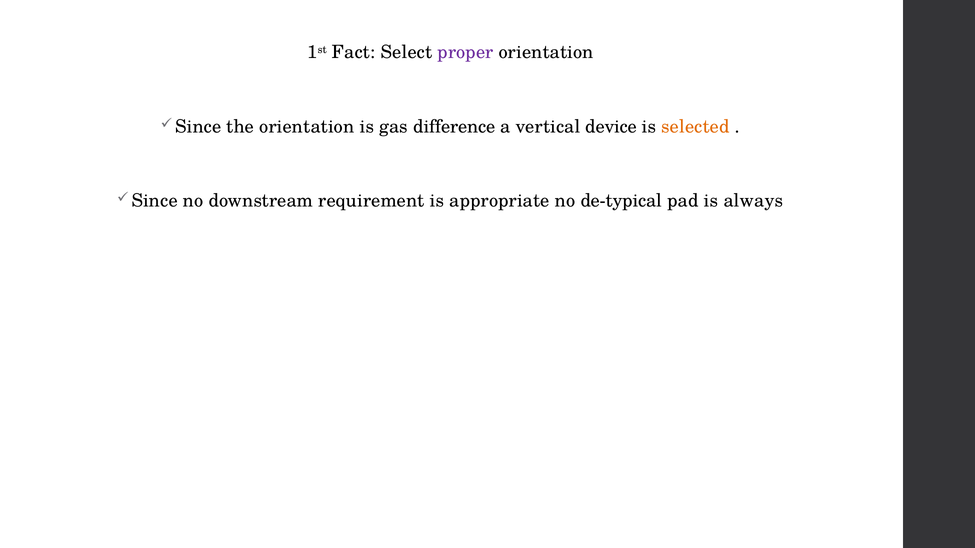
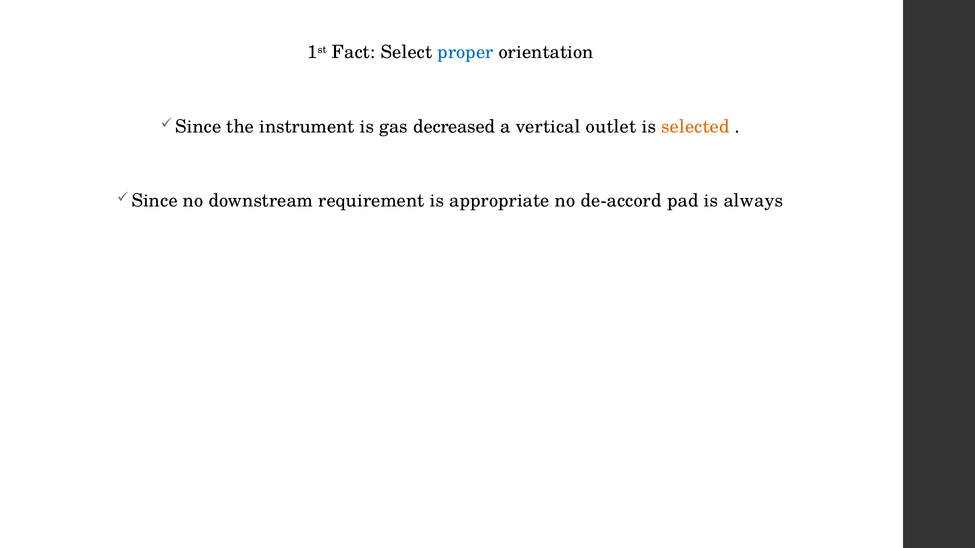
proper colour: purple -> blue
the orientation: orientation -> instrument
difference: difference -> decreased
device: device -> outlet
de-typical: de-typical -> de-accord
